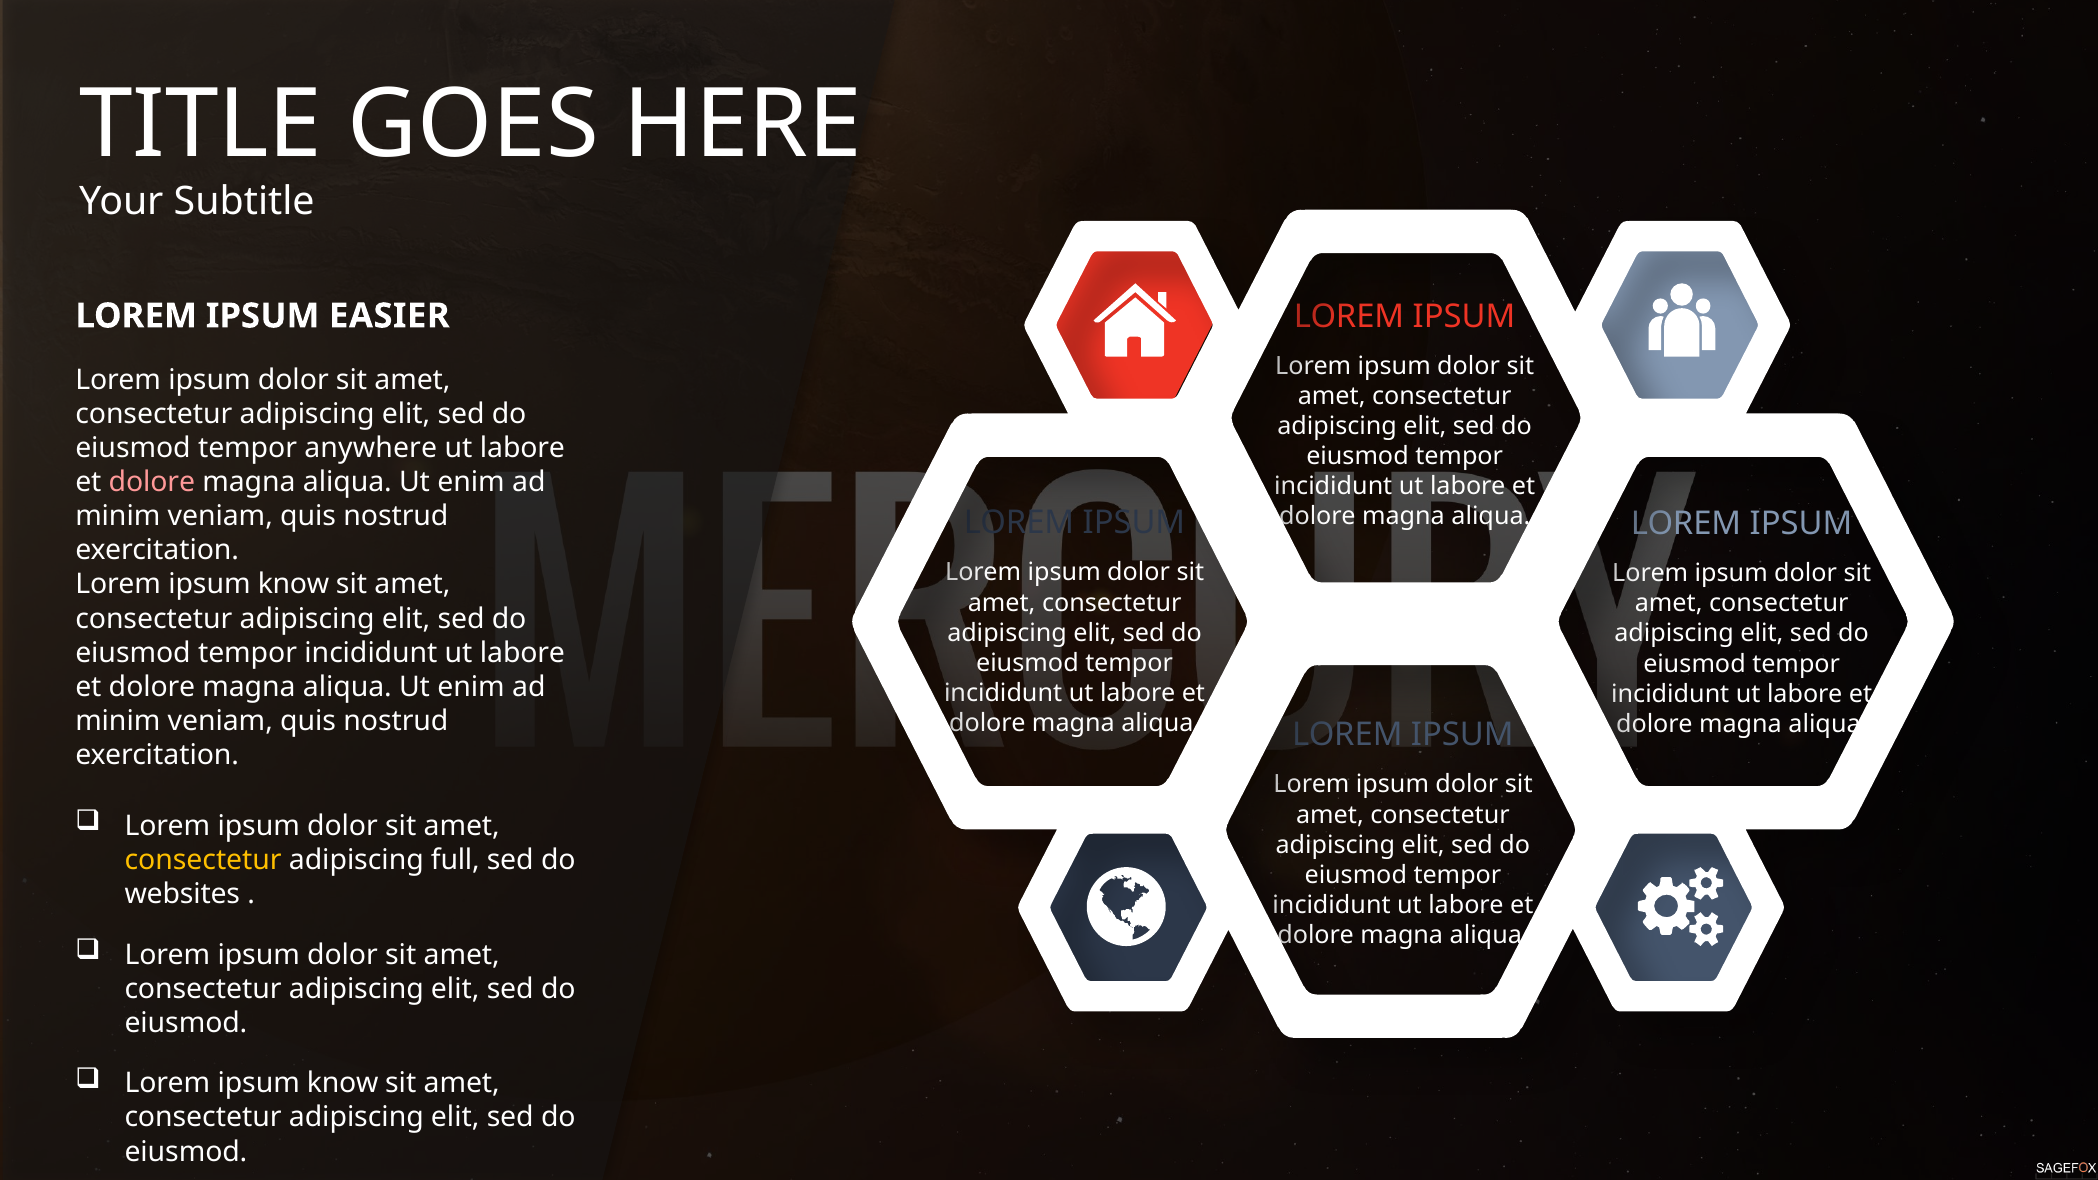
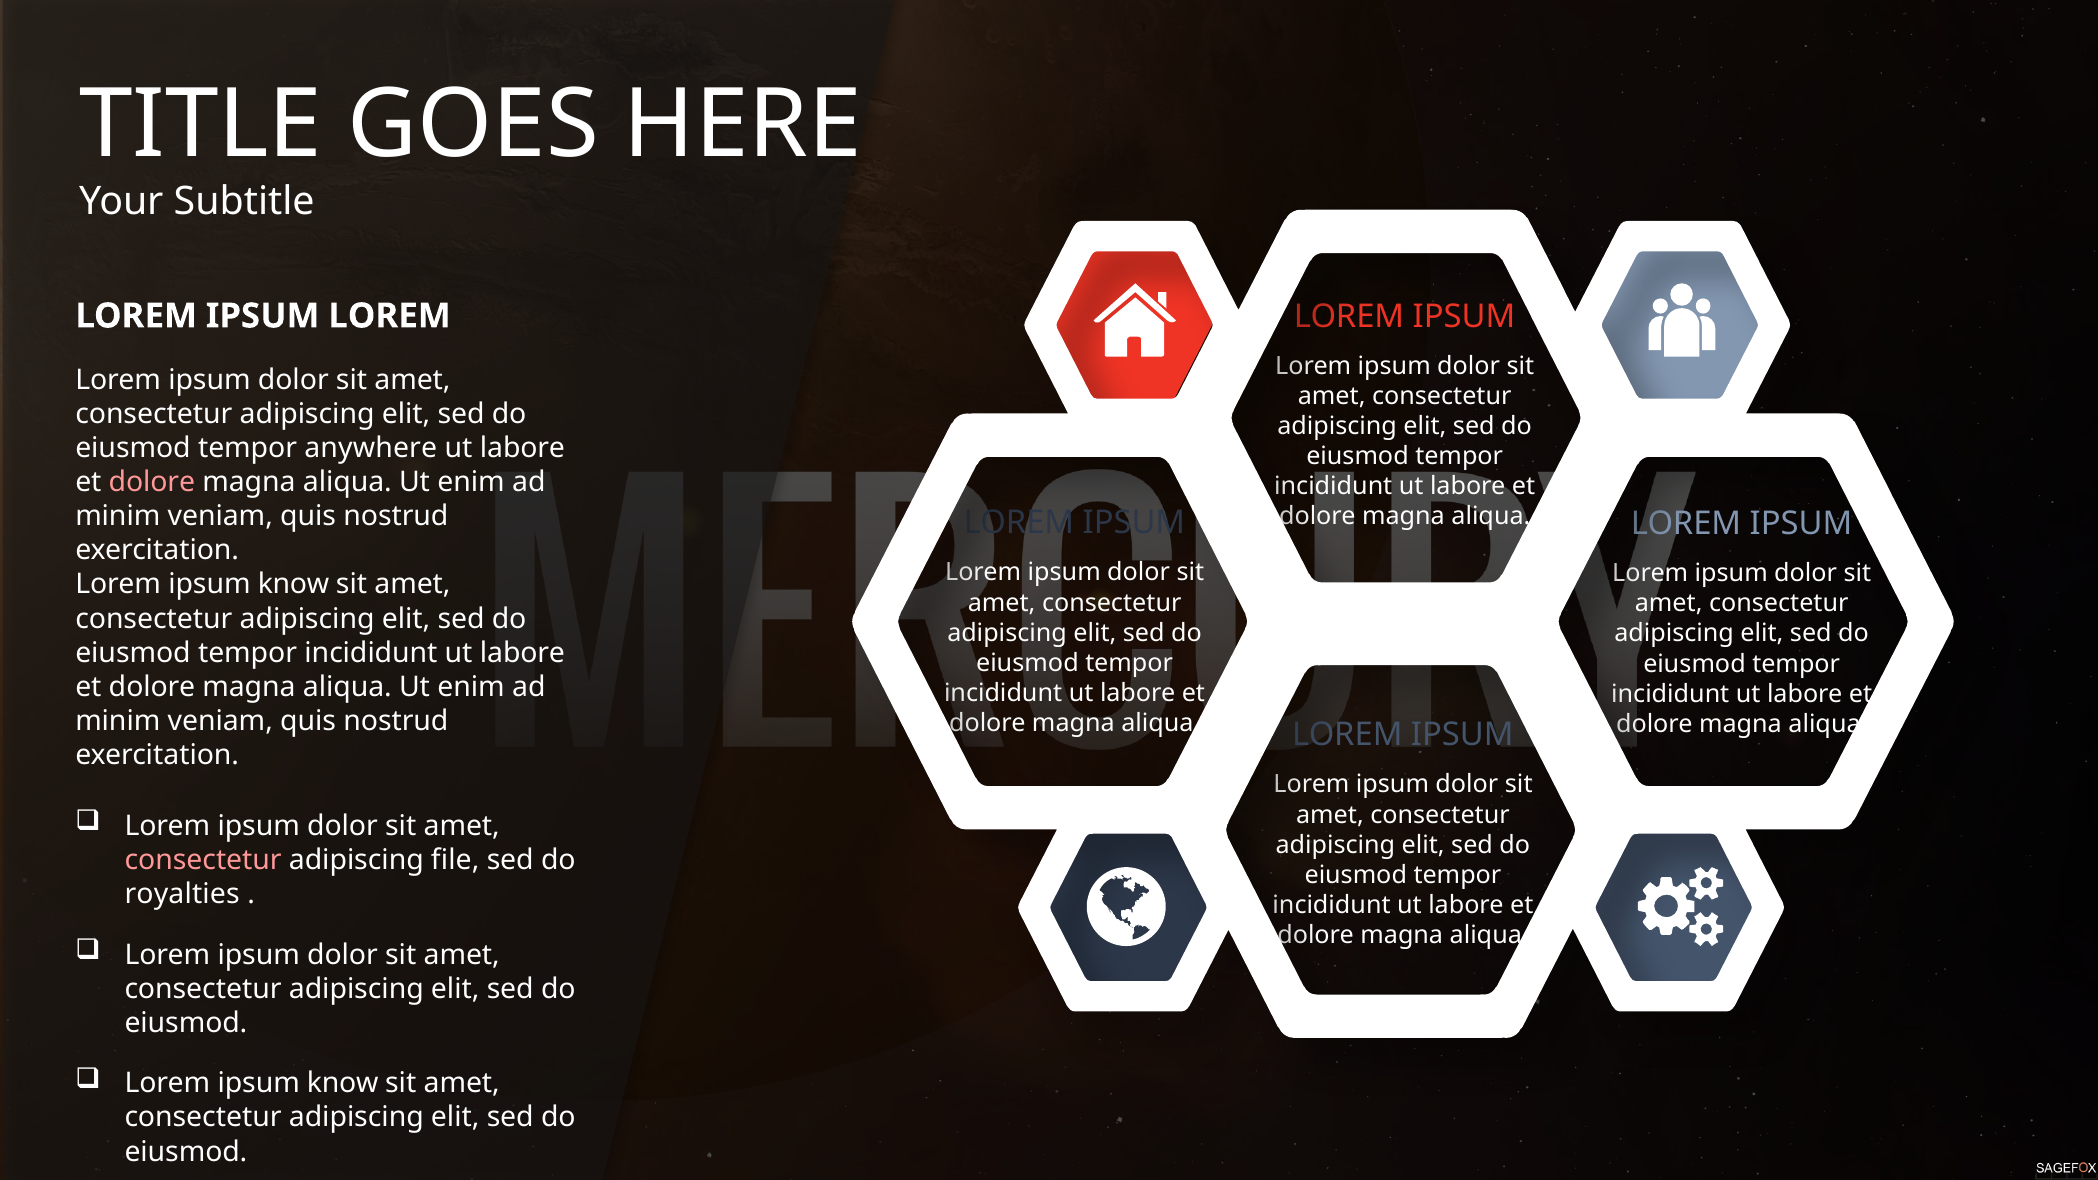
EASIER at (389, 316): EASIER -> LOREM
consectetur at (203, 860) colour: yellow -> pink
full: full -> file
websites: websites -> royalties
